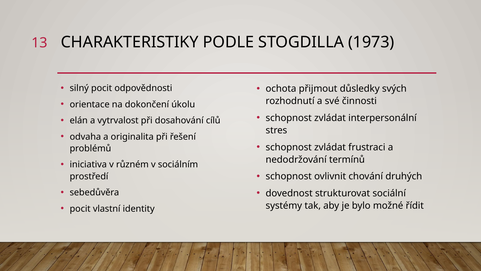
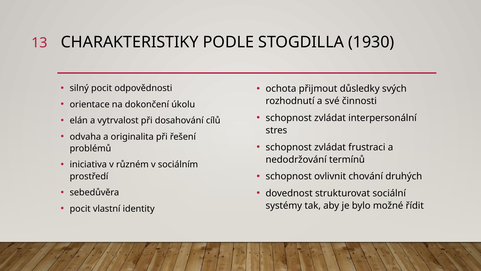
1973: 1973 -> 1930
